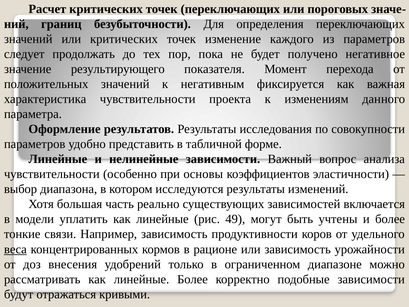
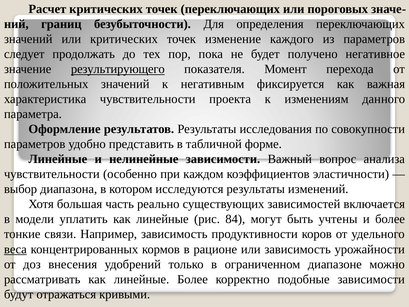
результирующего underline: none -> present
основы: основы -> каждом
49: 49 -> 84
